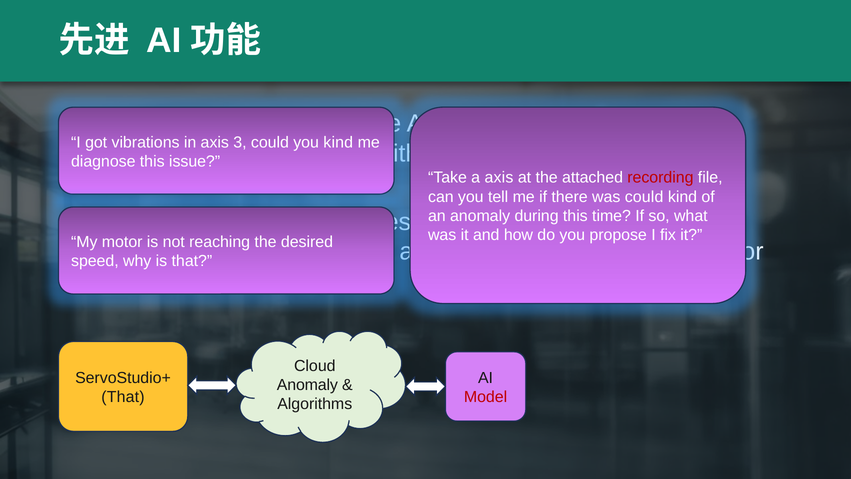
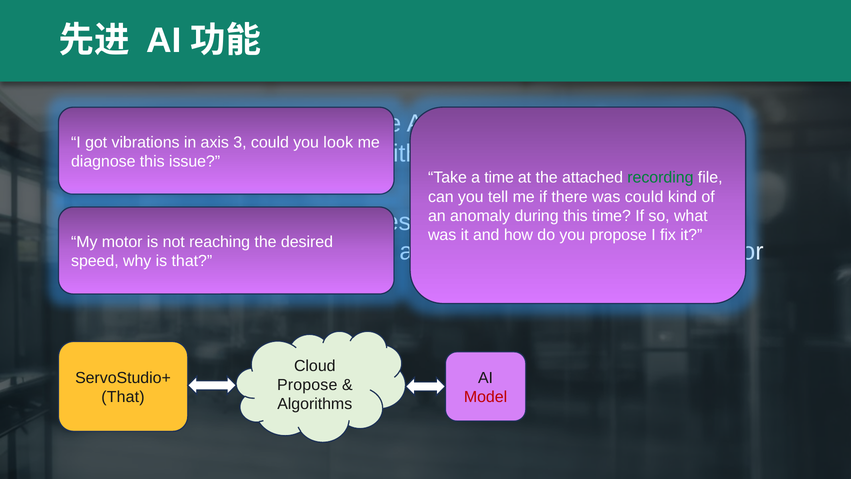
kind at (338, 142): kind -> look
a axis: axis -> time
recording colour: red -> green
Anomaly at (307, 385): Anomaly -> Propose
